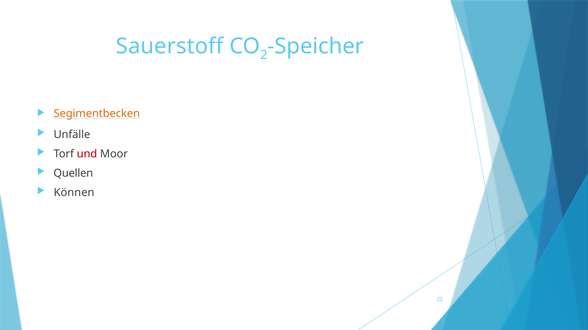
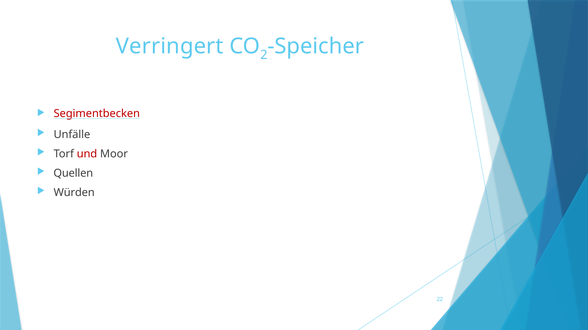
Sauerstoff: Sauerstoff -> Verringert
Segimentbecken colour: orange -> red
Können: Können -> Würden
